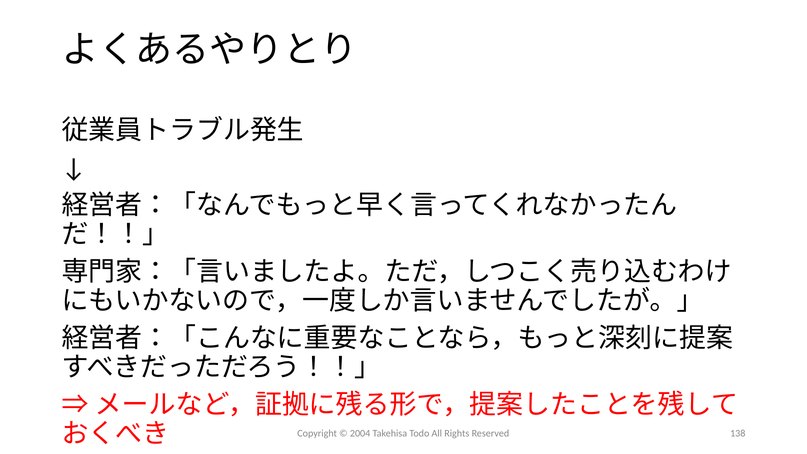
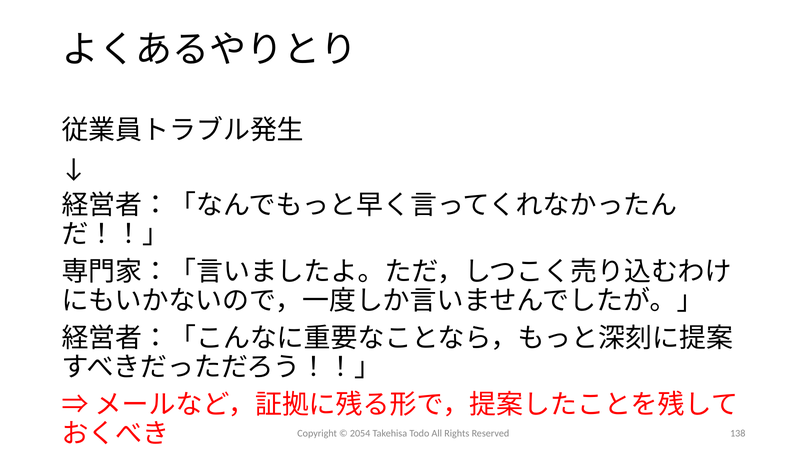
2004: 2004 -> 2054
